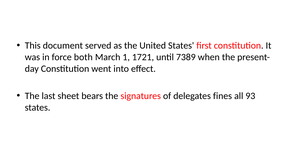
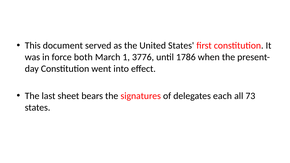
1721: 1721 -> 3776
7389: 7389 -> 1786
fines: fines -> each
93: 93 -> 73
